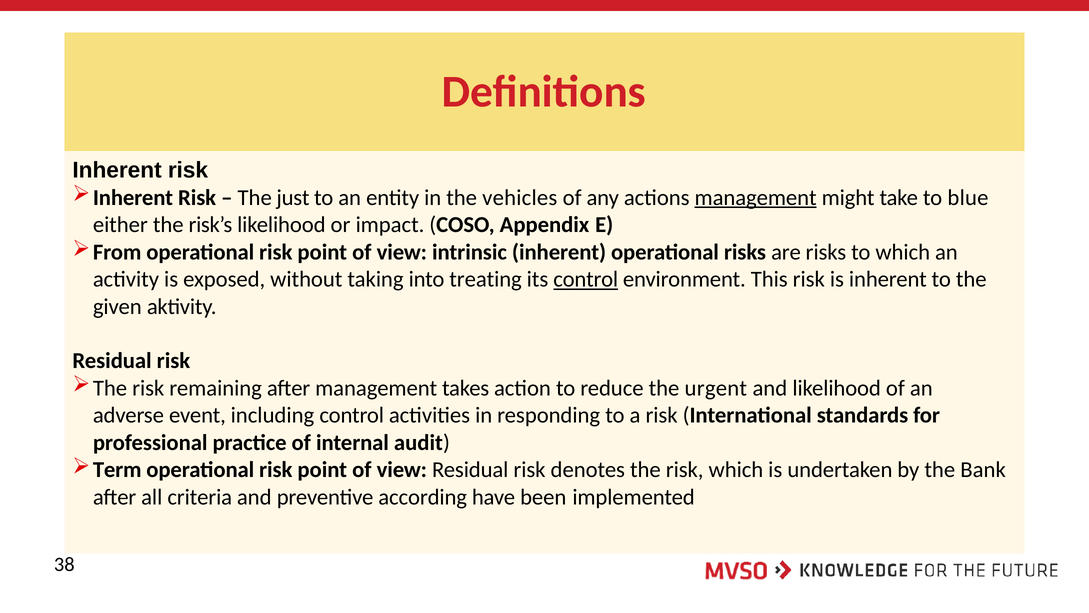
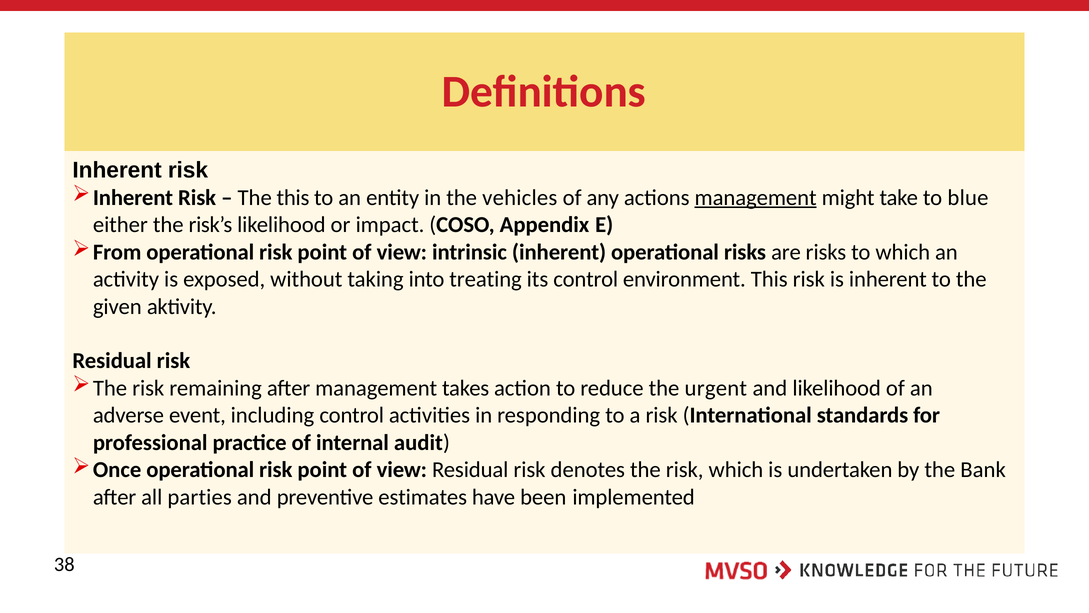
The just: just -> this
control at (586, 279) underline: present -> none
Term: Term -> Once
criteria: criteria -> parties
according: according -> estimates
